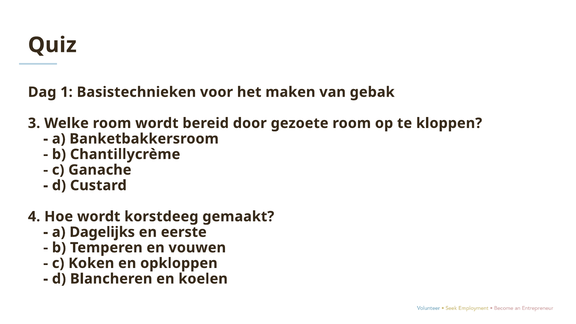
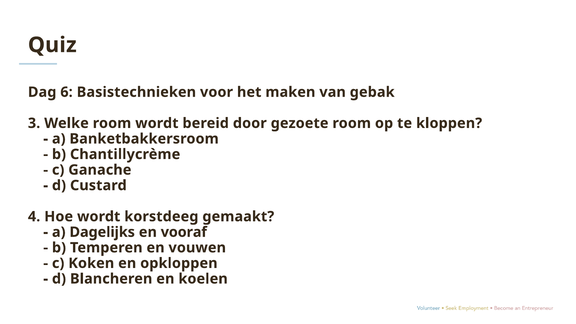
1: 1 -> 6
eerste: eerste -> vooraf
